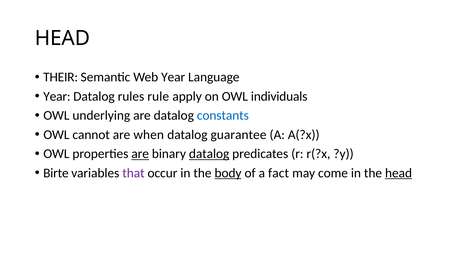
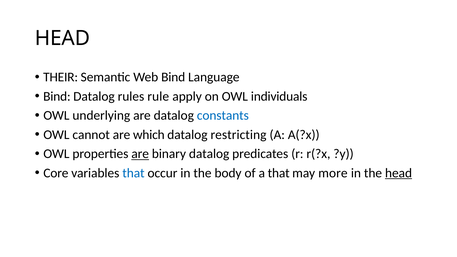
Web Year: Year -> Bind
Year at (57, 96): Year -> Bind
when: when -> which
guarantee: guarantee -> restricting
datalog at (209, 154) underline: present -> none
Birte: Birte -> Core
that at (133, 173) colour: purple -> blue
body underline: present -> none
a fact: fact -> that
come: come -> more
